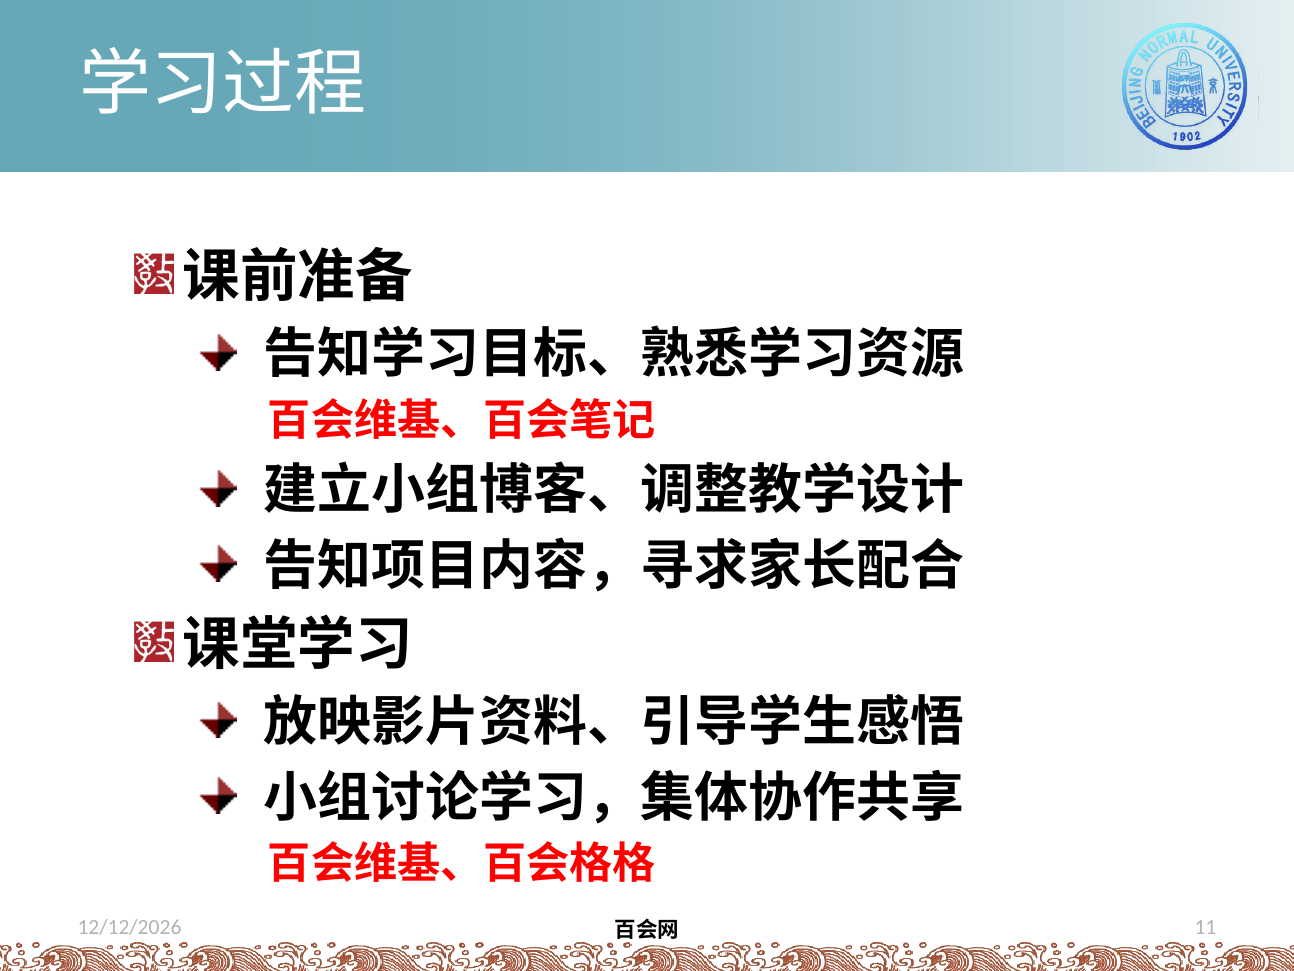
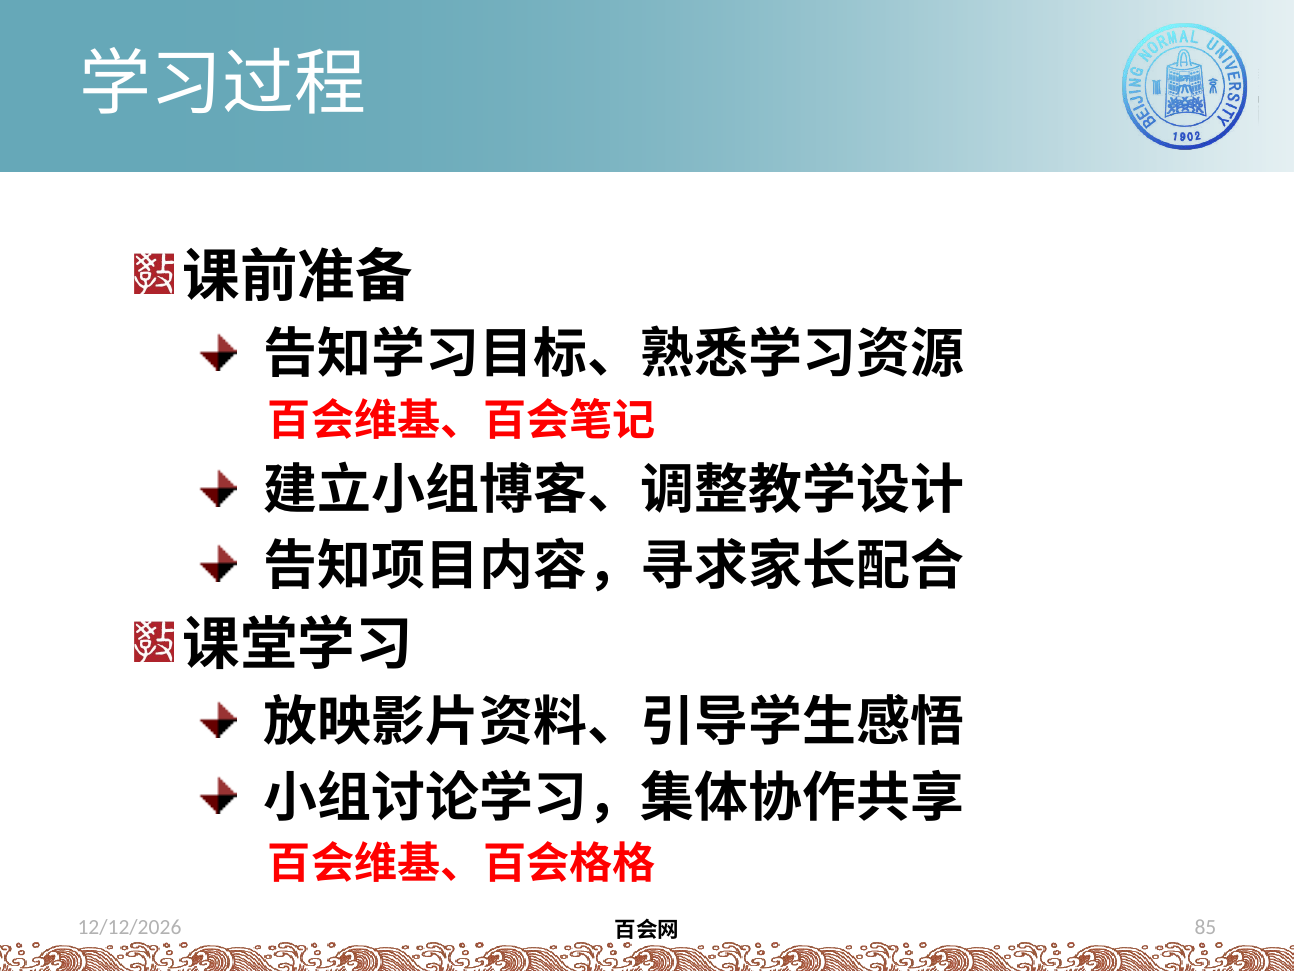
11: 11 -> 85
